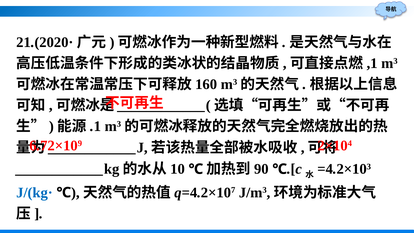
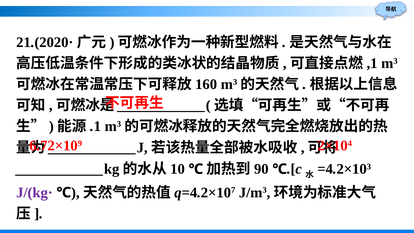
J/(kg· colour: blue -> purple
